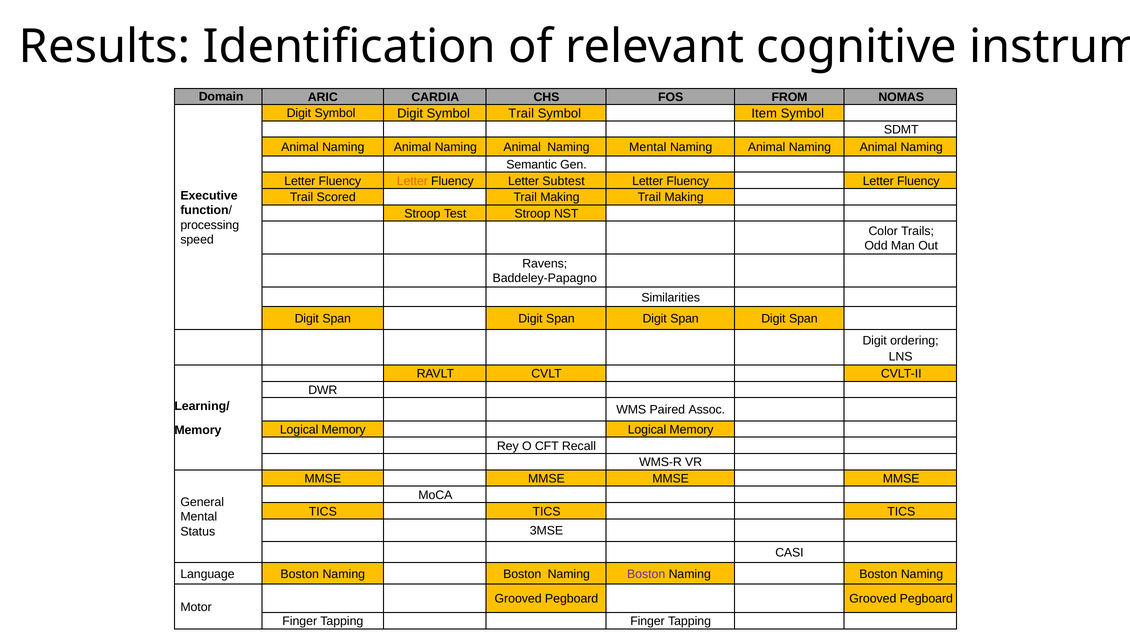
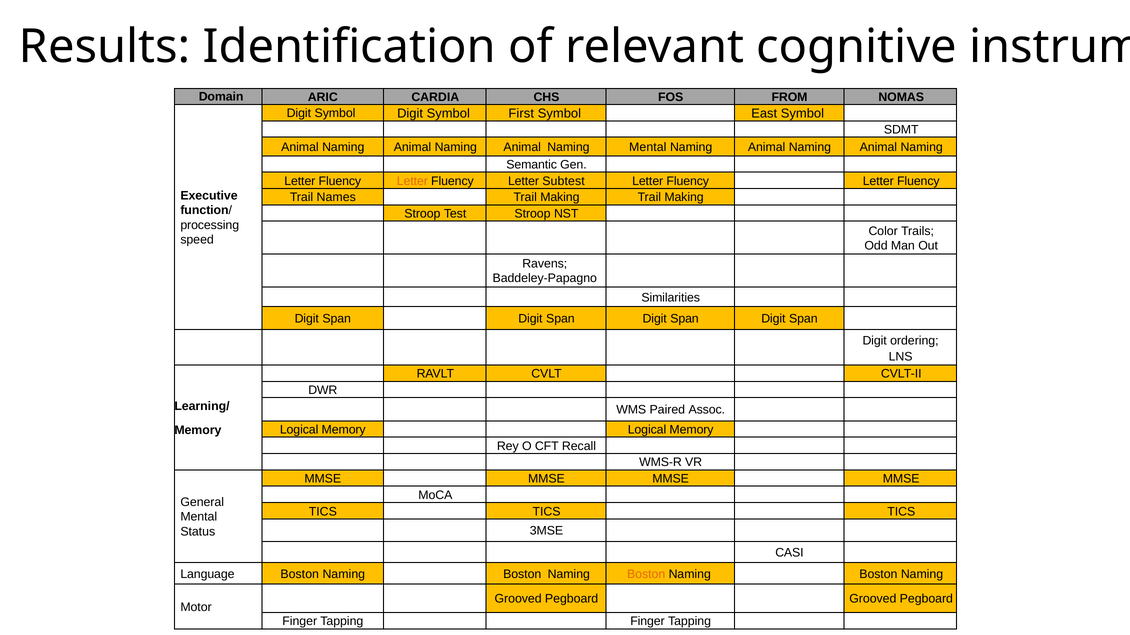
Symbol Trail: Trail -> First
Item: Item -> East
Scored: Scored -> Names
Boston at (646, 575) colour: purple -> orange
